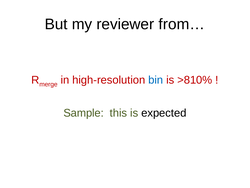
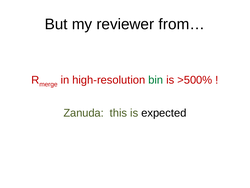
bin colour: blue -> green
>810%: >810% -> >500%
Sample: Sample -> Zanuda
